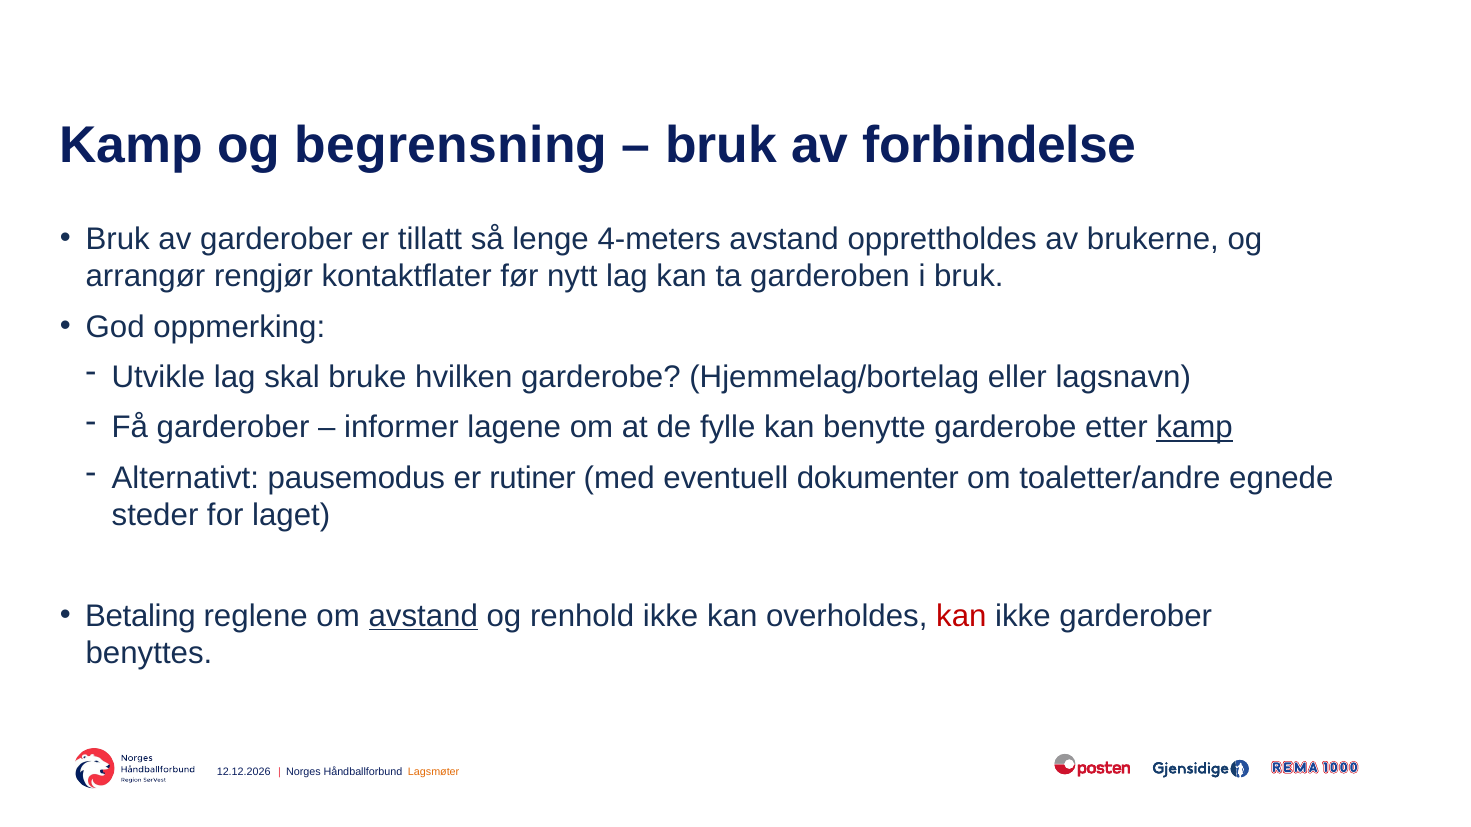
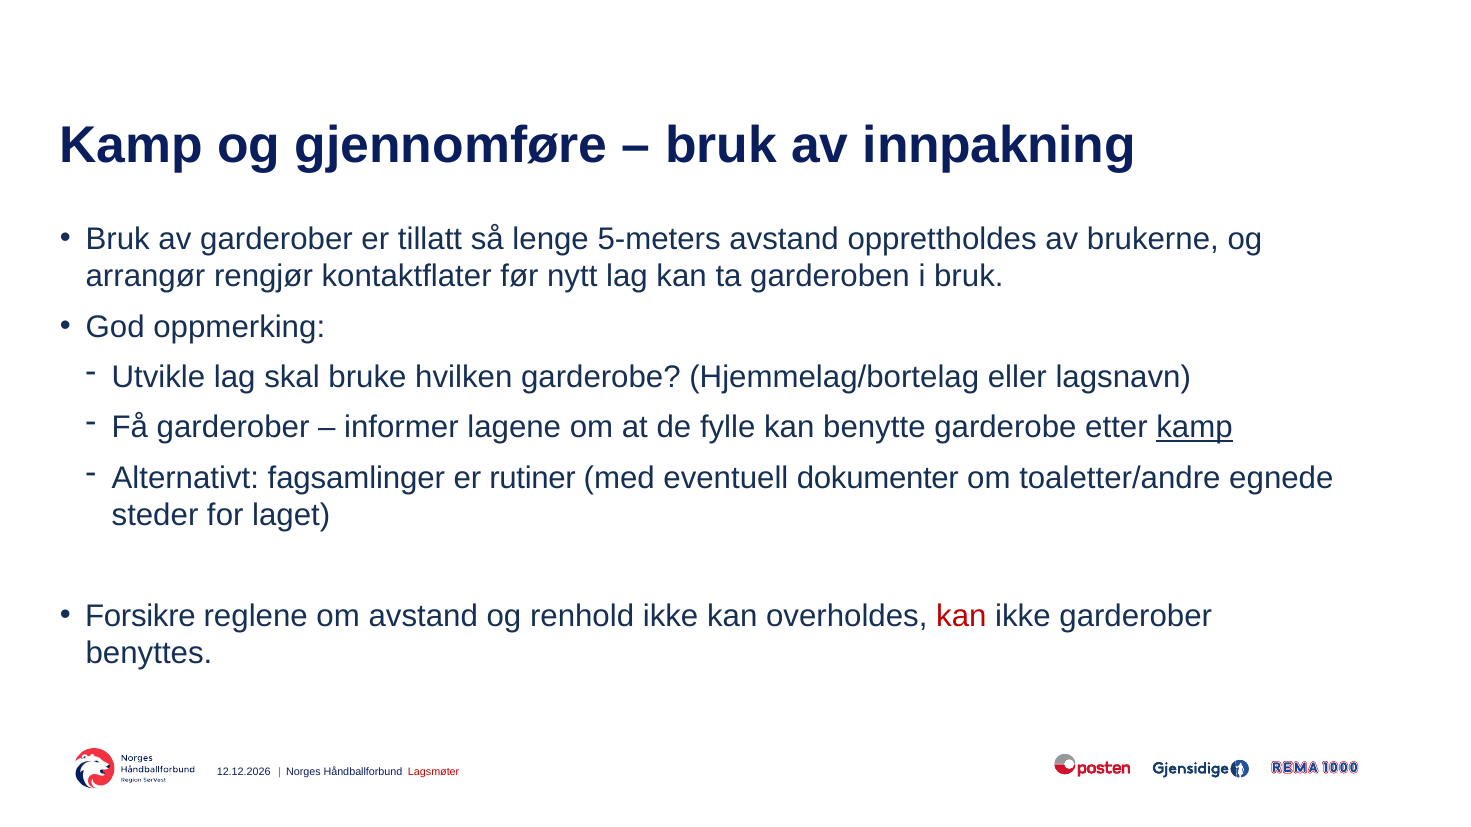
begrensning: begrensning -> gjennomføre
forbindelse: forbindelse -> innpakning
4-meters: 4-meters -> 5-meters
pausemodus: pausemodus -> fagsamlinger
Betaling: Betaling -> Forsikre
avstand at (423, 616) underline: present -> none
Lagsmøter colour: orange -> red
